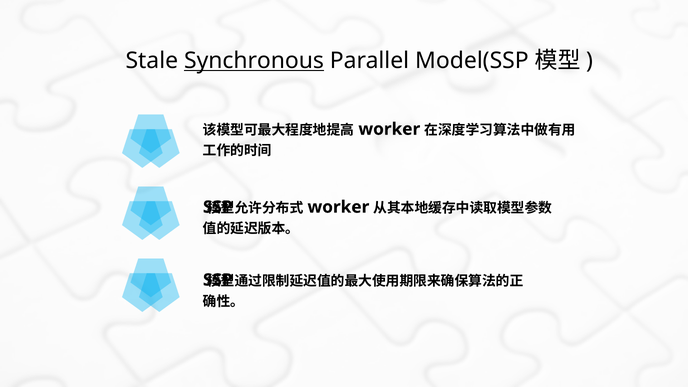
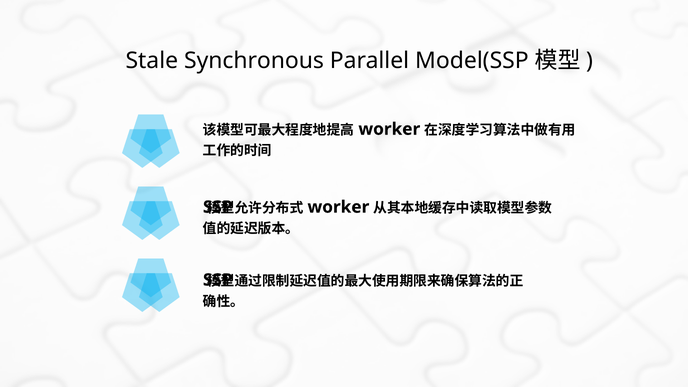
Synchronous underline: present -> none
